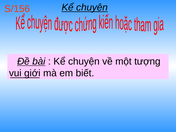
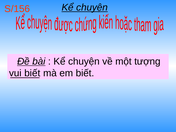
vui giới: giới -> biết
